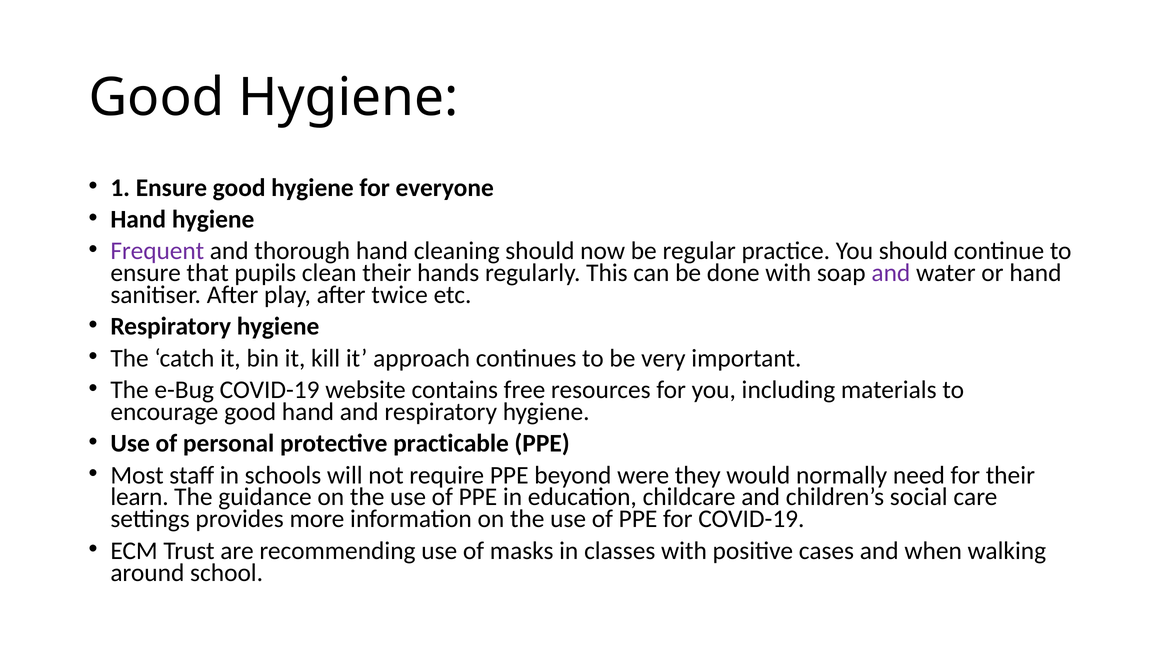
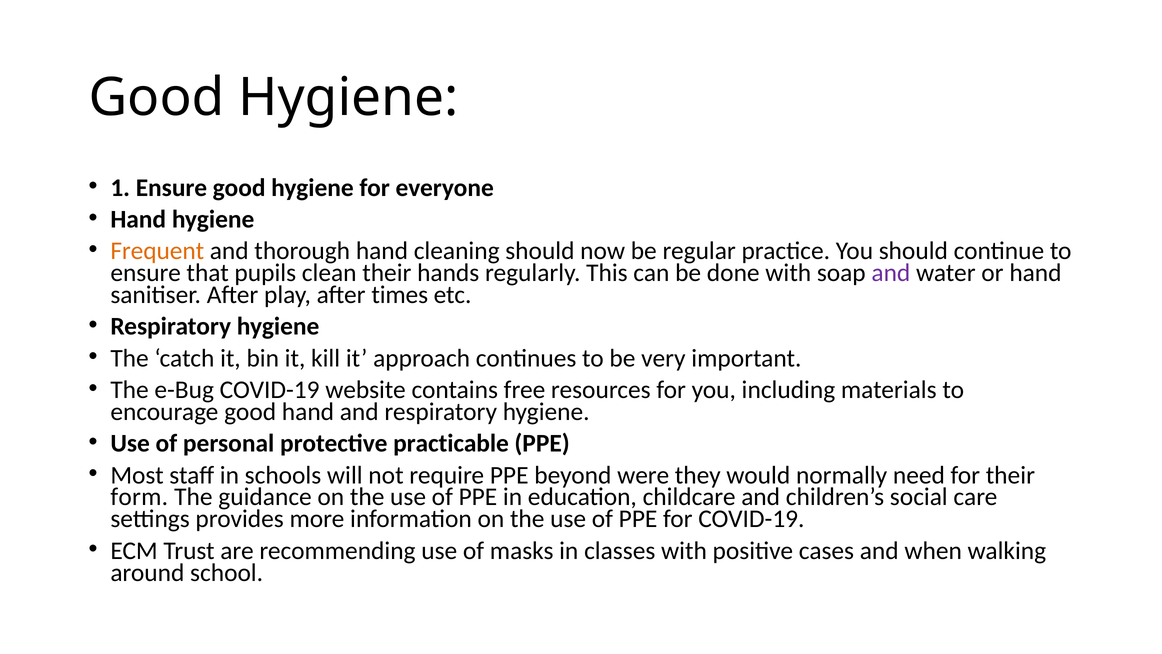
Frequent colour: purple -> orange
twice: twice -> times
learn: learn -> form
